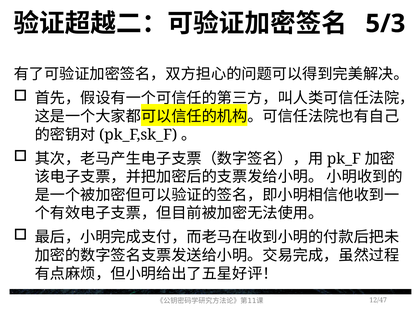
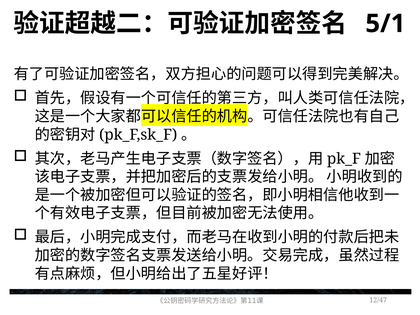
5/3: 5/3 -> 5/1
